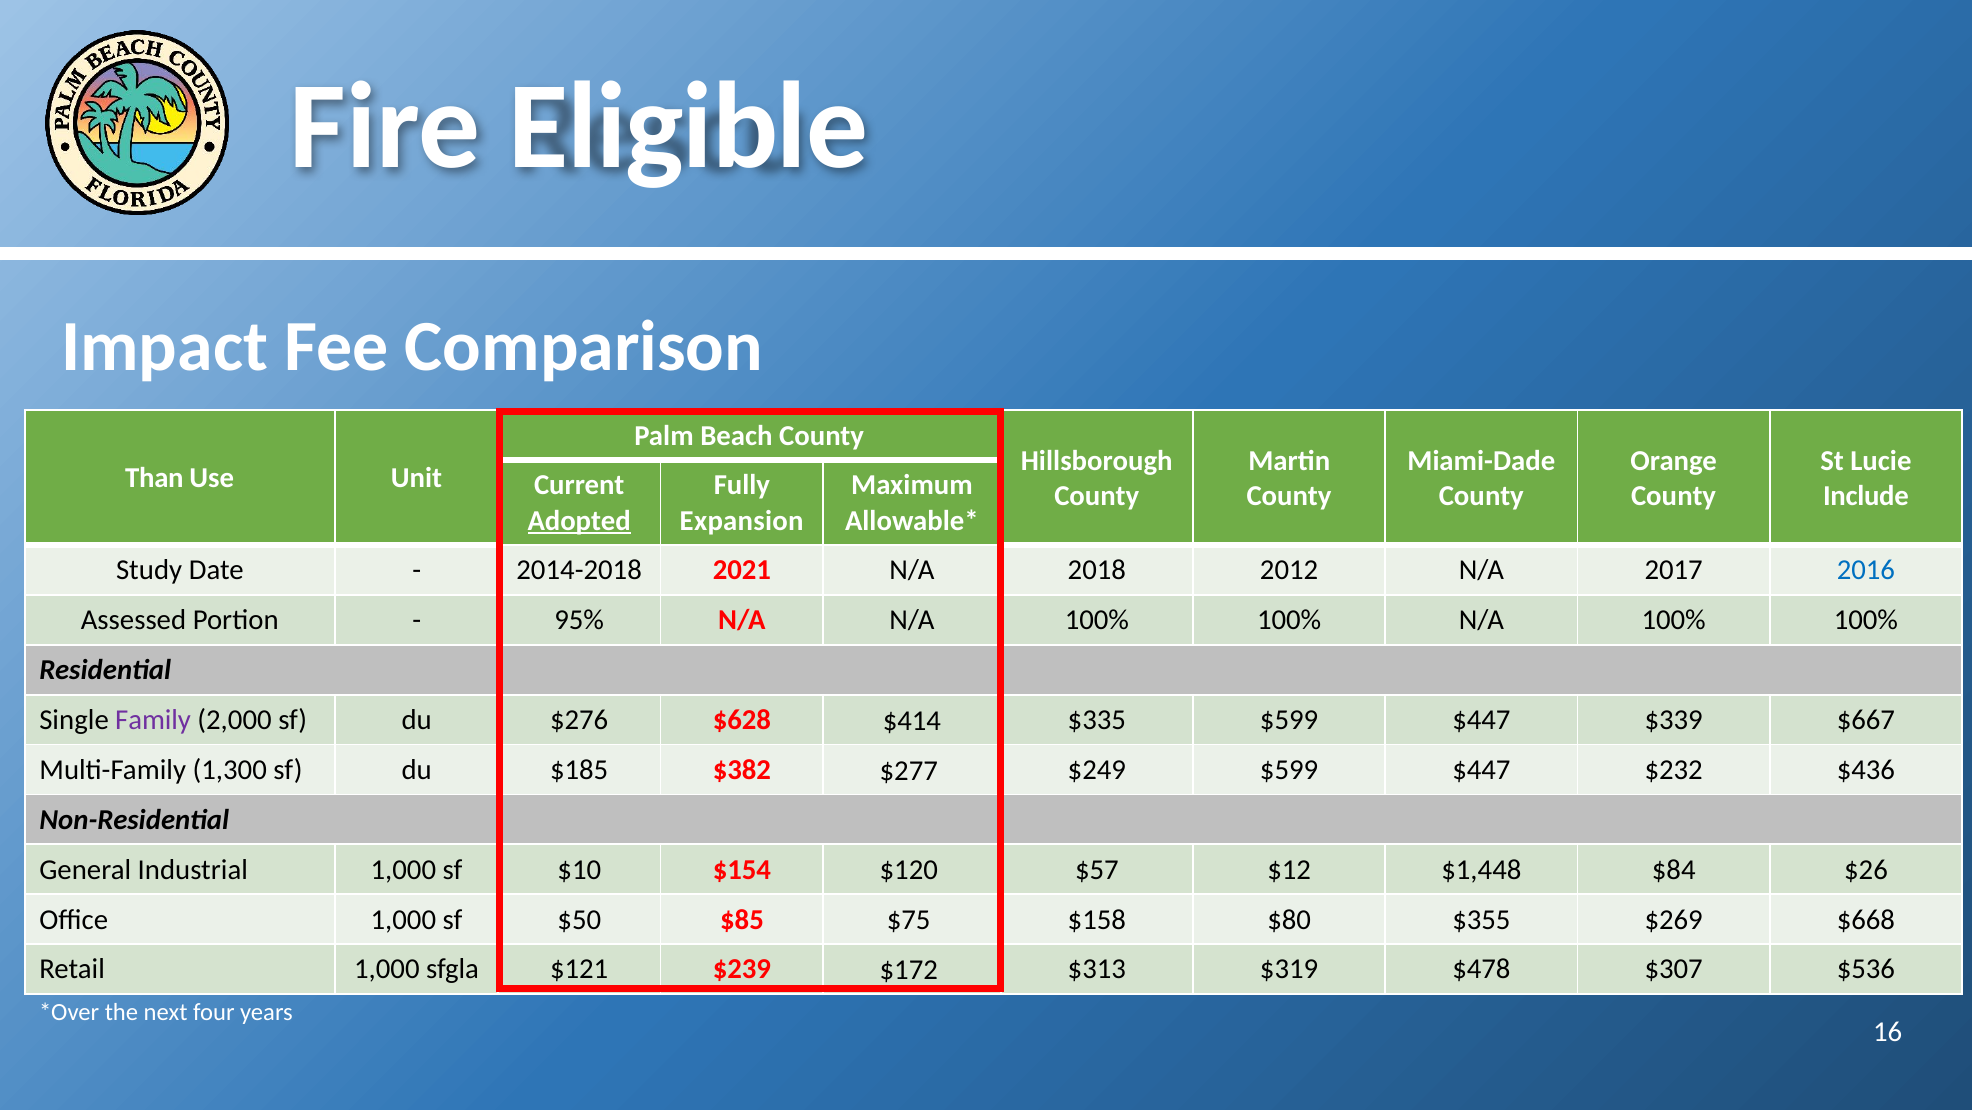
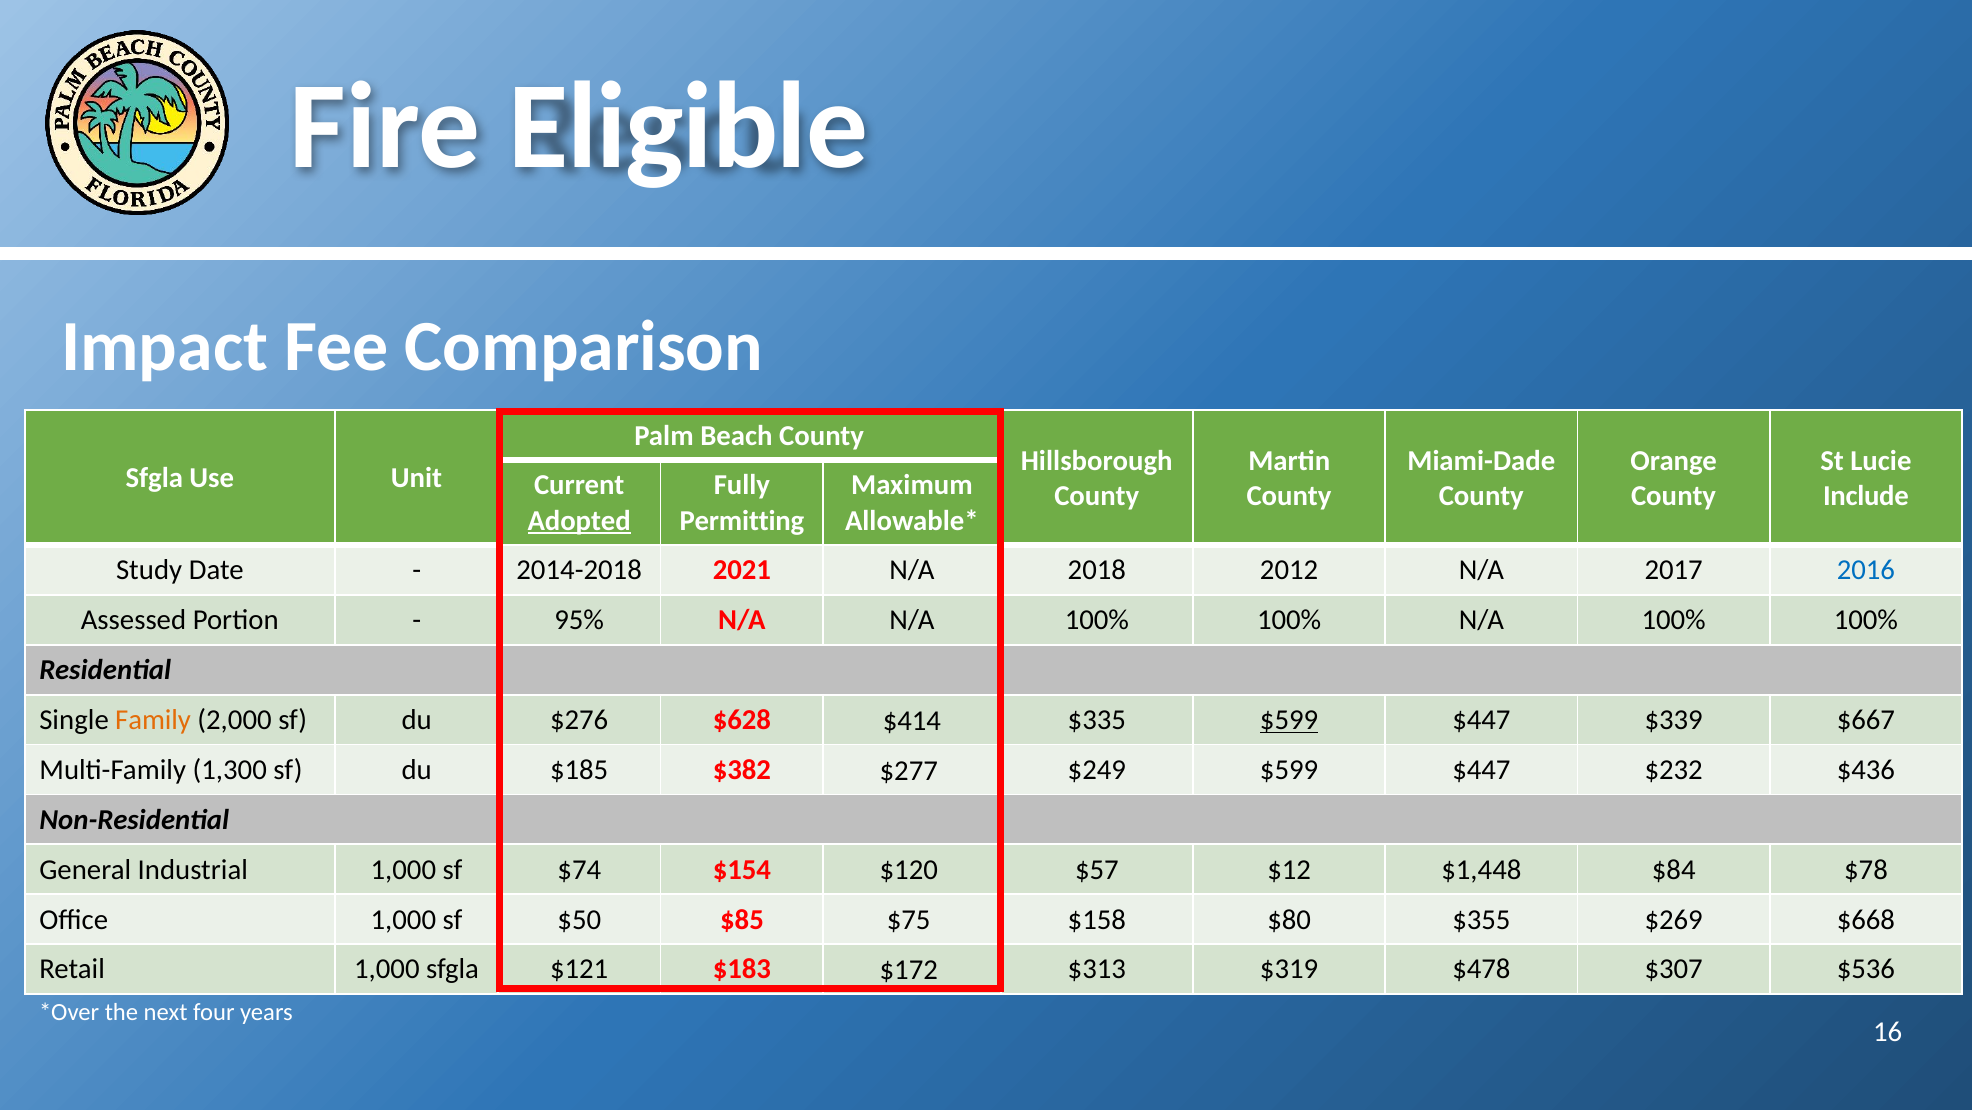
Than at (154, 478): Than -> Sfgla
Expansion: Expansion -> Permitting
Family colour: purple -> orange
$599 at (1289, 720) underline: none -> present
$10: $10 -> $74
$26: $26 -> $78
$239: $239 -> $183
